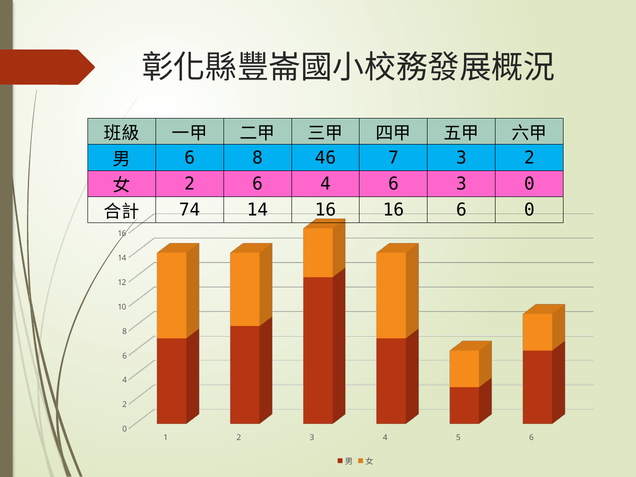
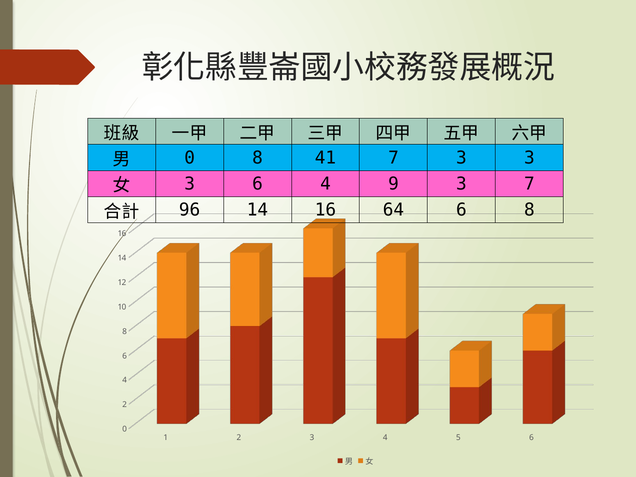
6 at (190, 158): 6 -> 0
46: 46 -> 41
3 2: 2 -> 3
2 at (190, 184): 2 -> 3
6 4 6: 6 -> 9
3 0: 0 -> 7
74: 74 -> 96
16 16: 16 -> 64
0 at (529, 210): 0 -> 8
